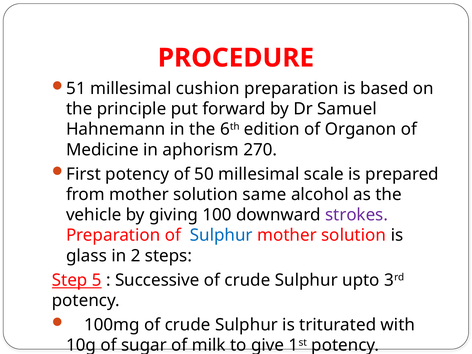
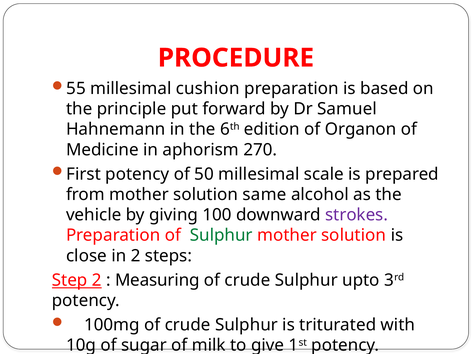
51: 51 -> 55
Sulphur at (221, 235) colour: blue -> green
glass: glass -> close
Step 5: 5 -> 2
Successive: Successive -> Measuring
